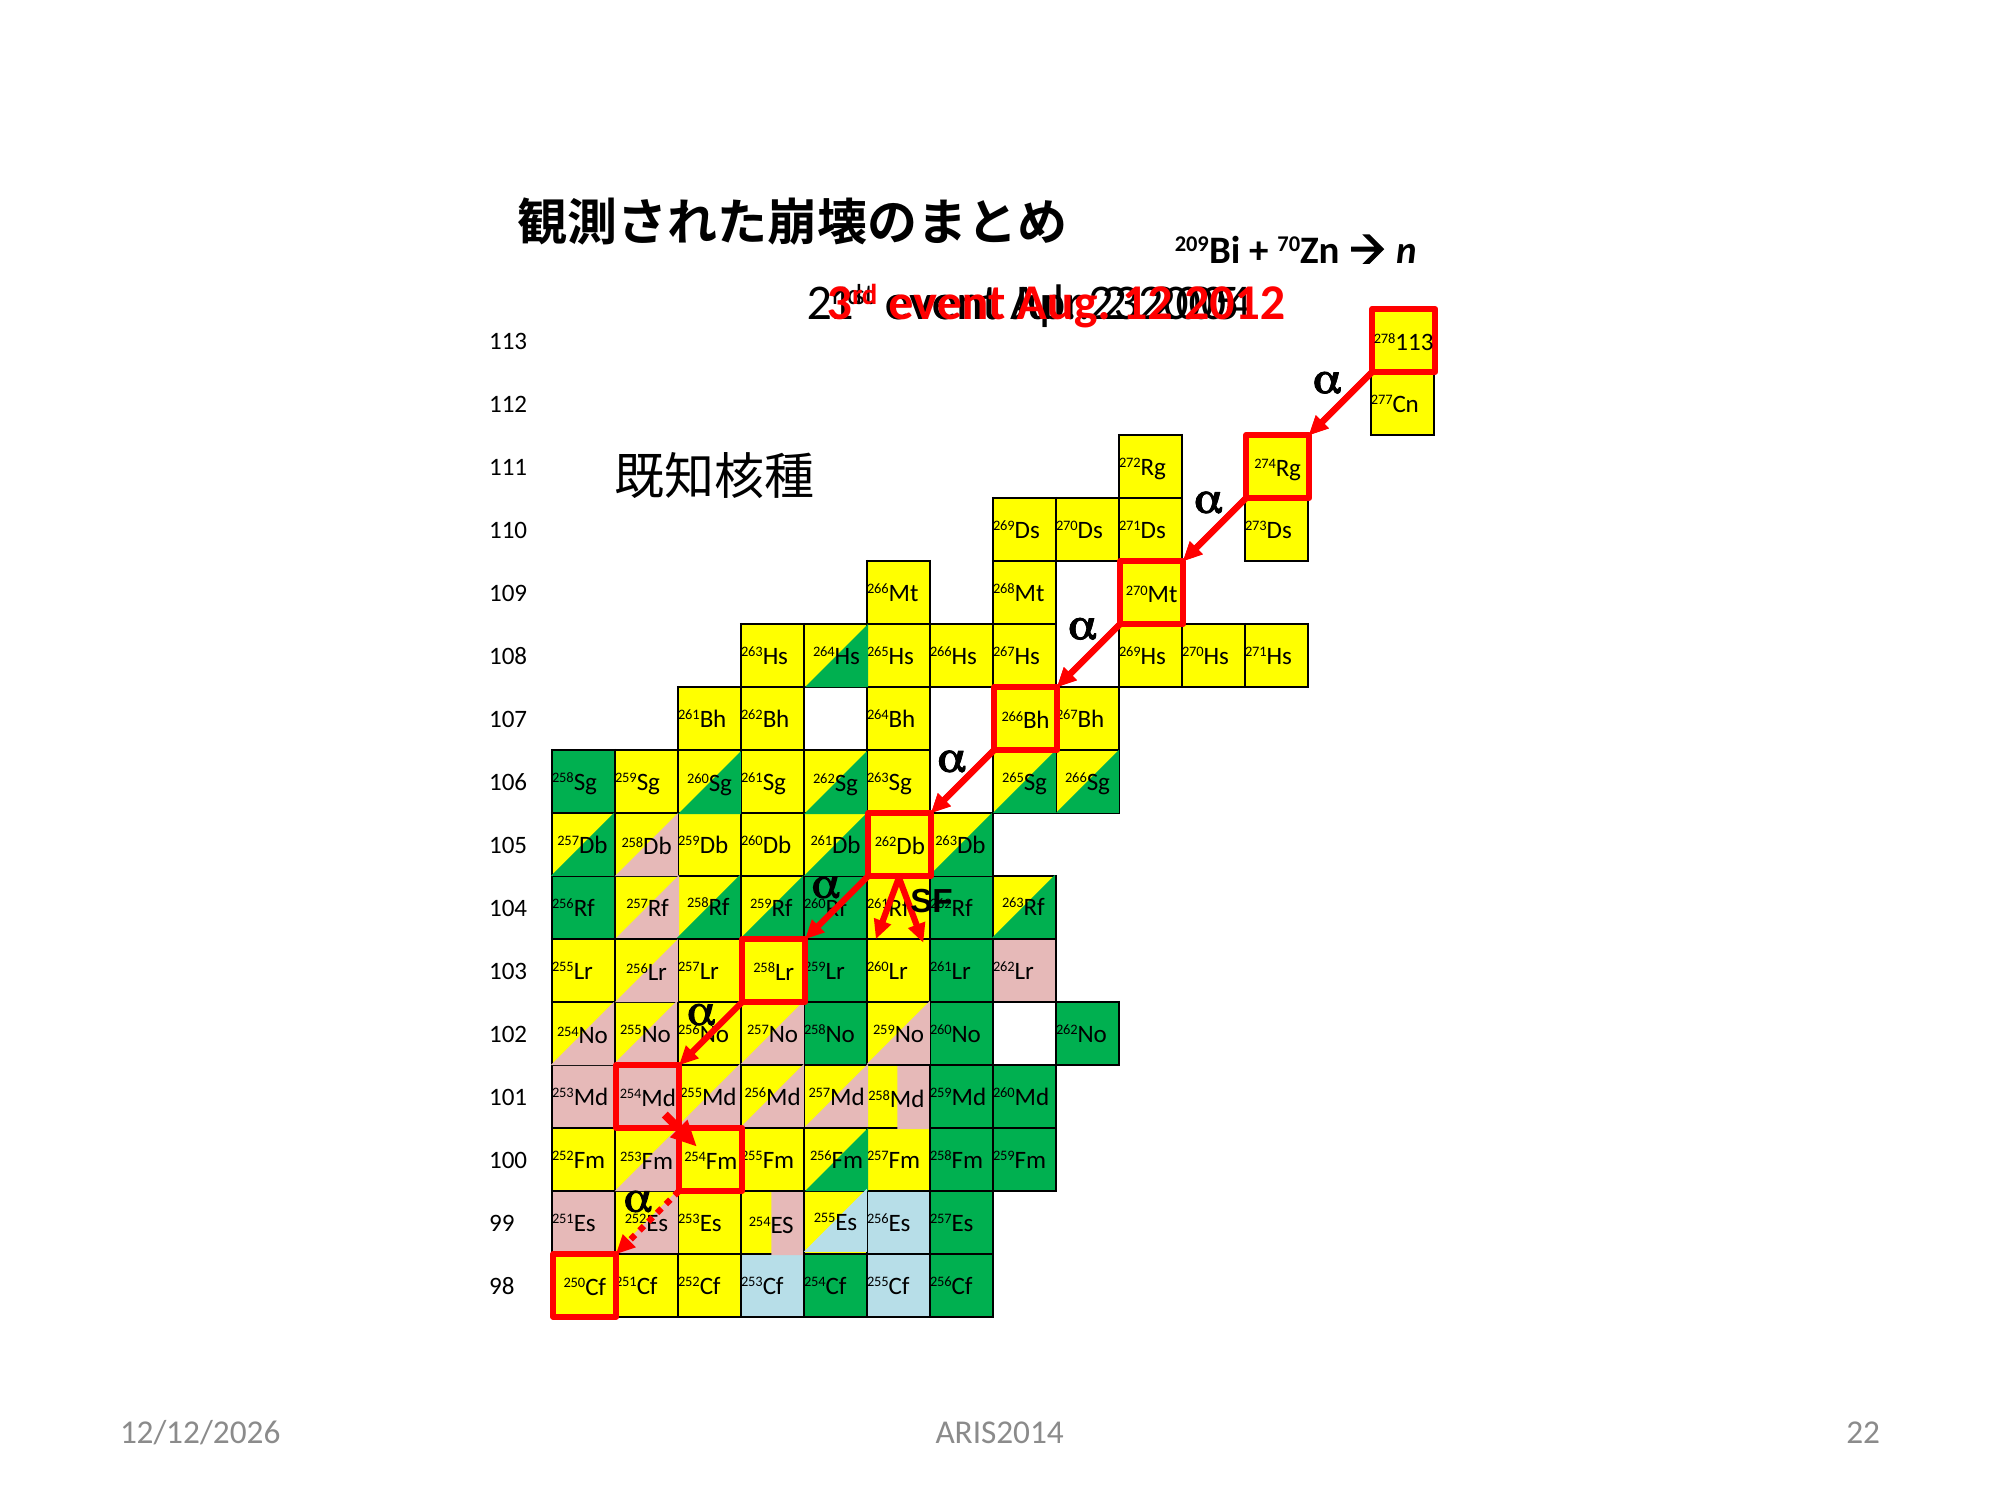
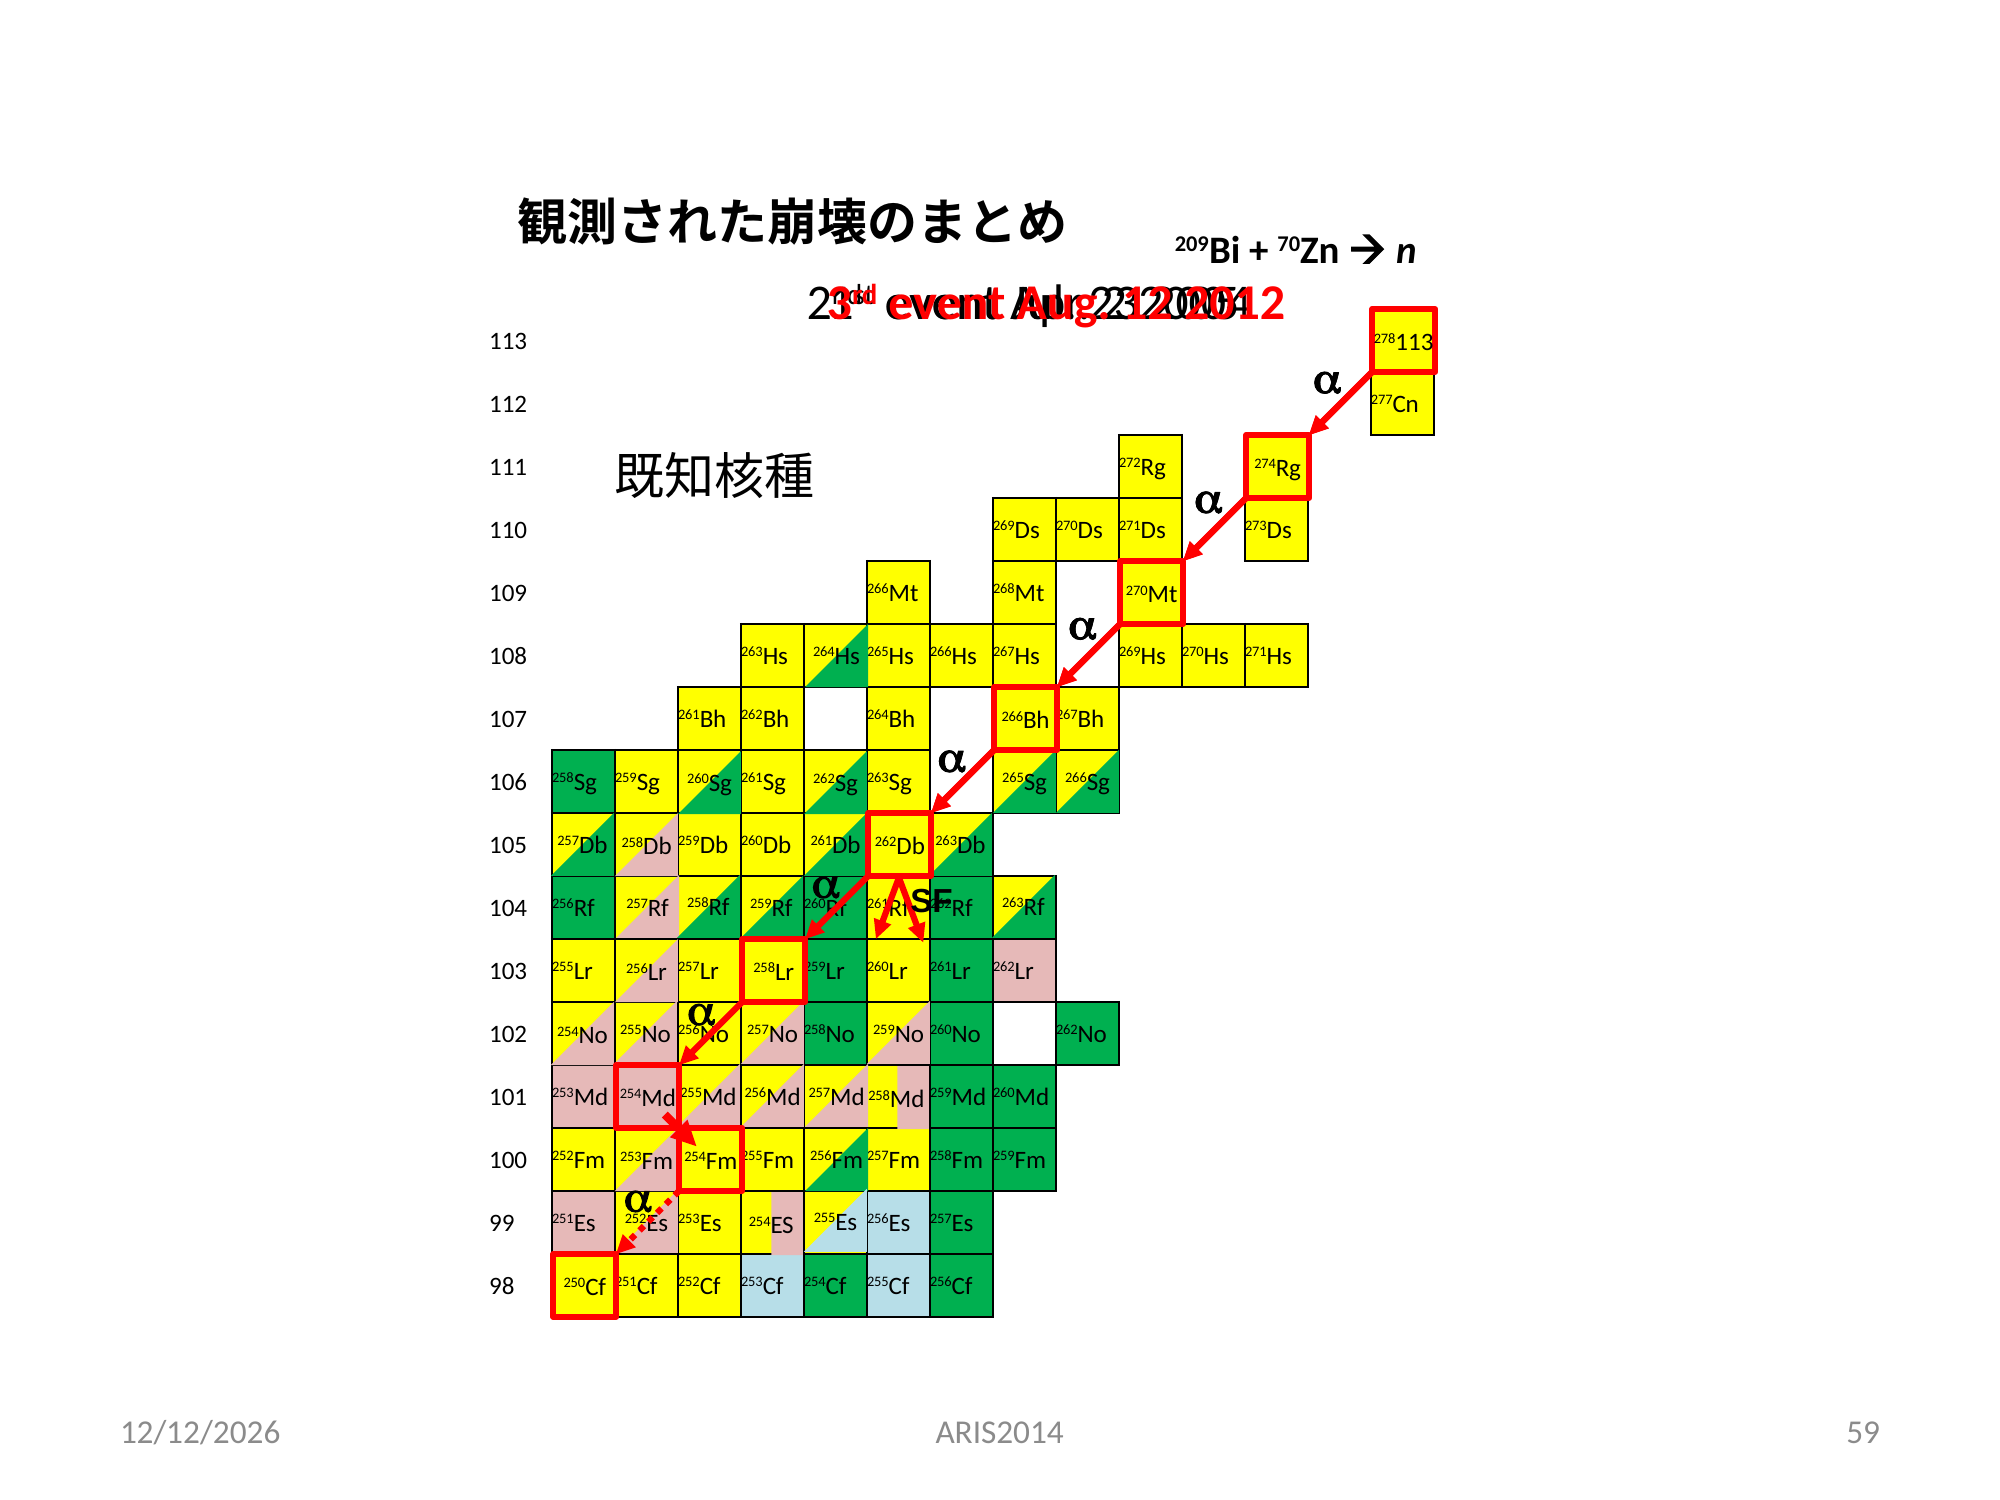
22: 22 -> 59
